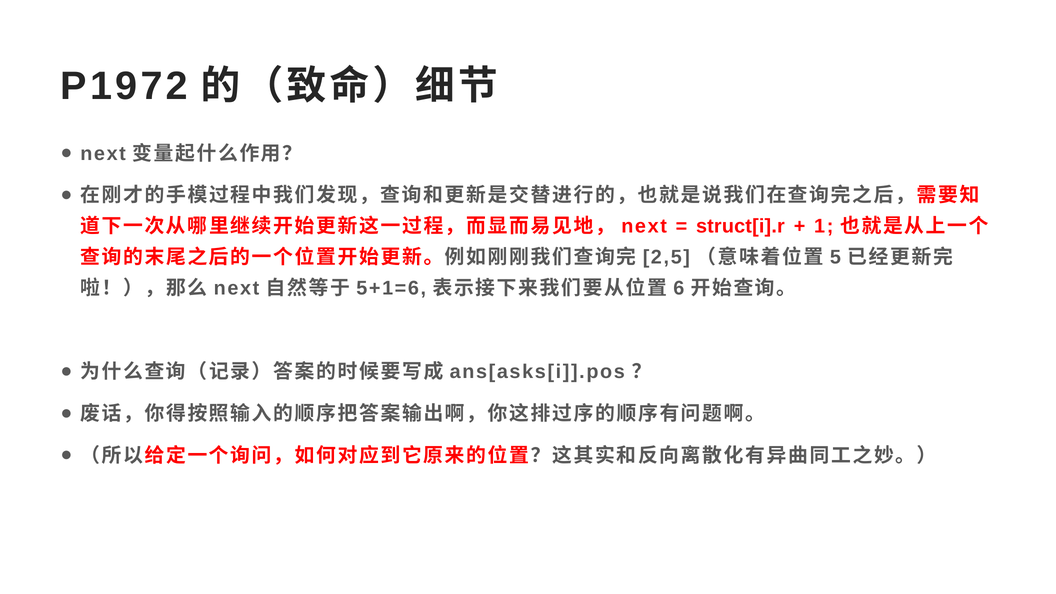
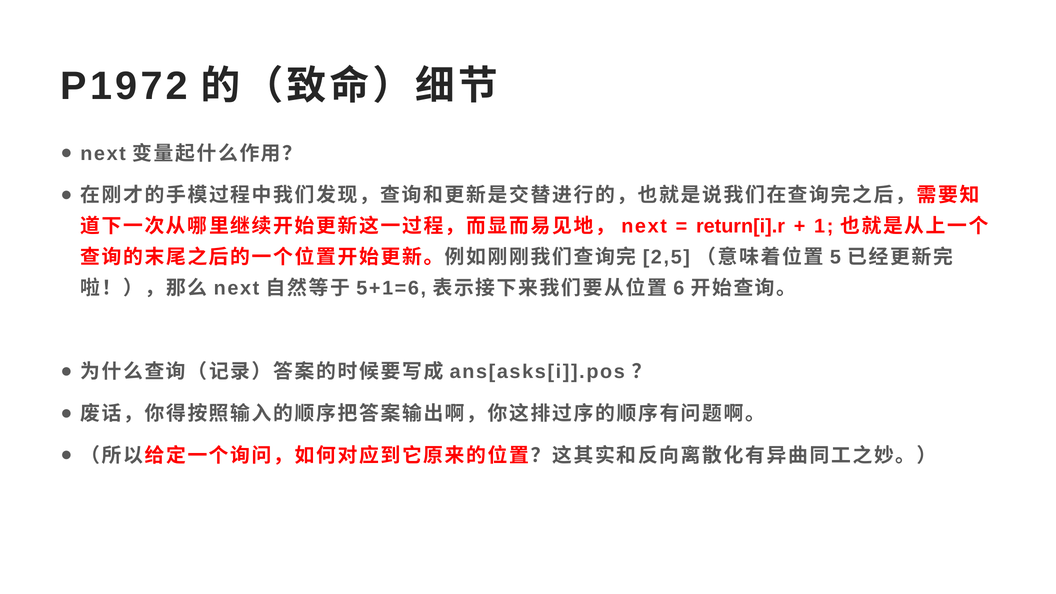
struct[i].r: struct[i].r -> return[i].r
